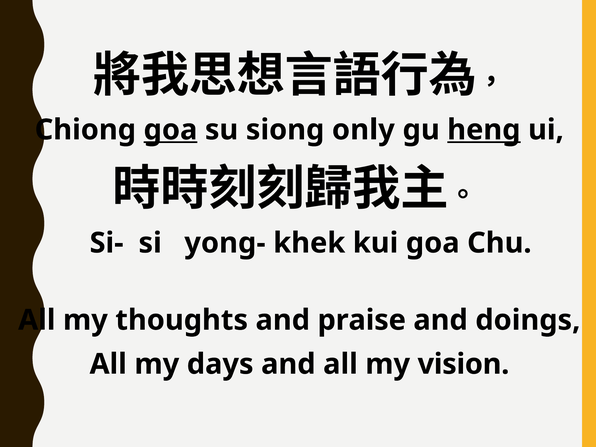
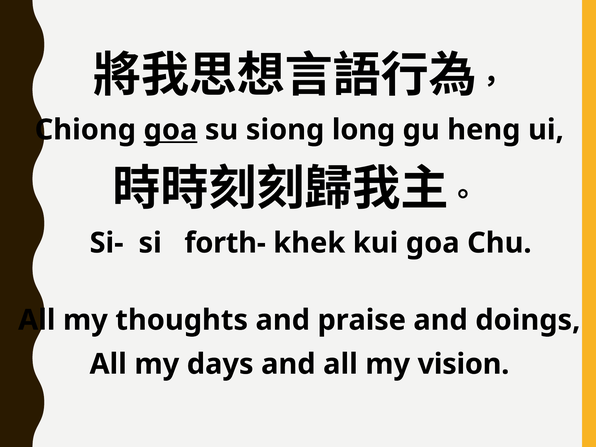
only: only -> long
heng underline: present -> none
yong-: yong- -> forth-
